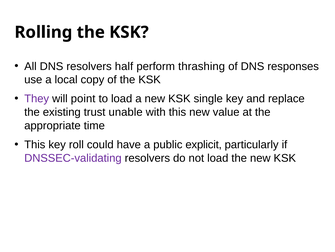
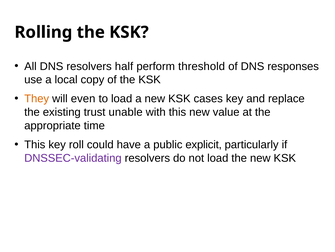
thrashing: thrashing -> threshold
They colour: purple -> orange
point: point -> even
single: single -> cases
